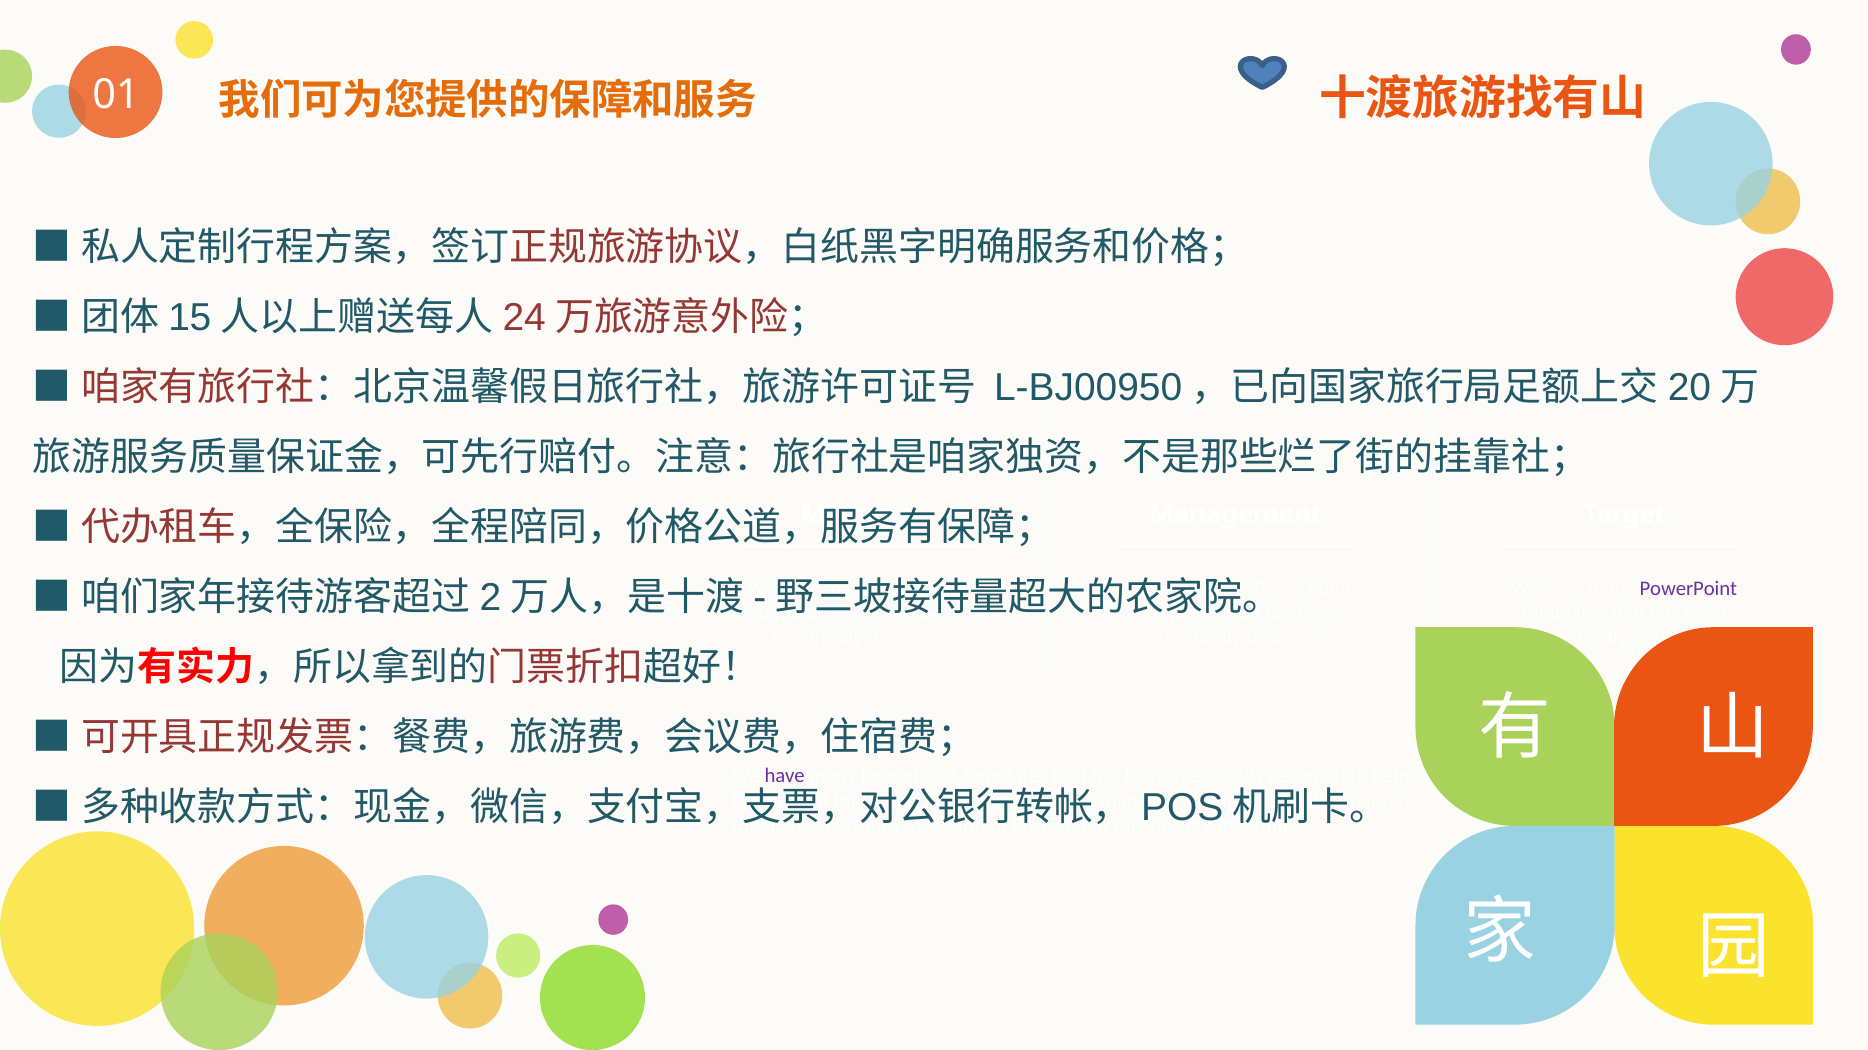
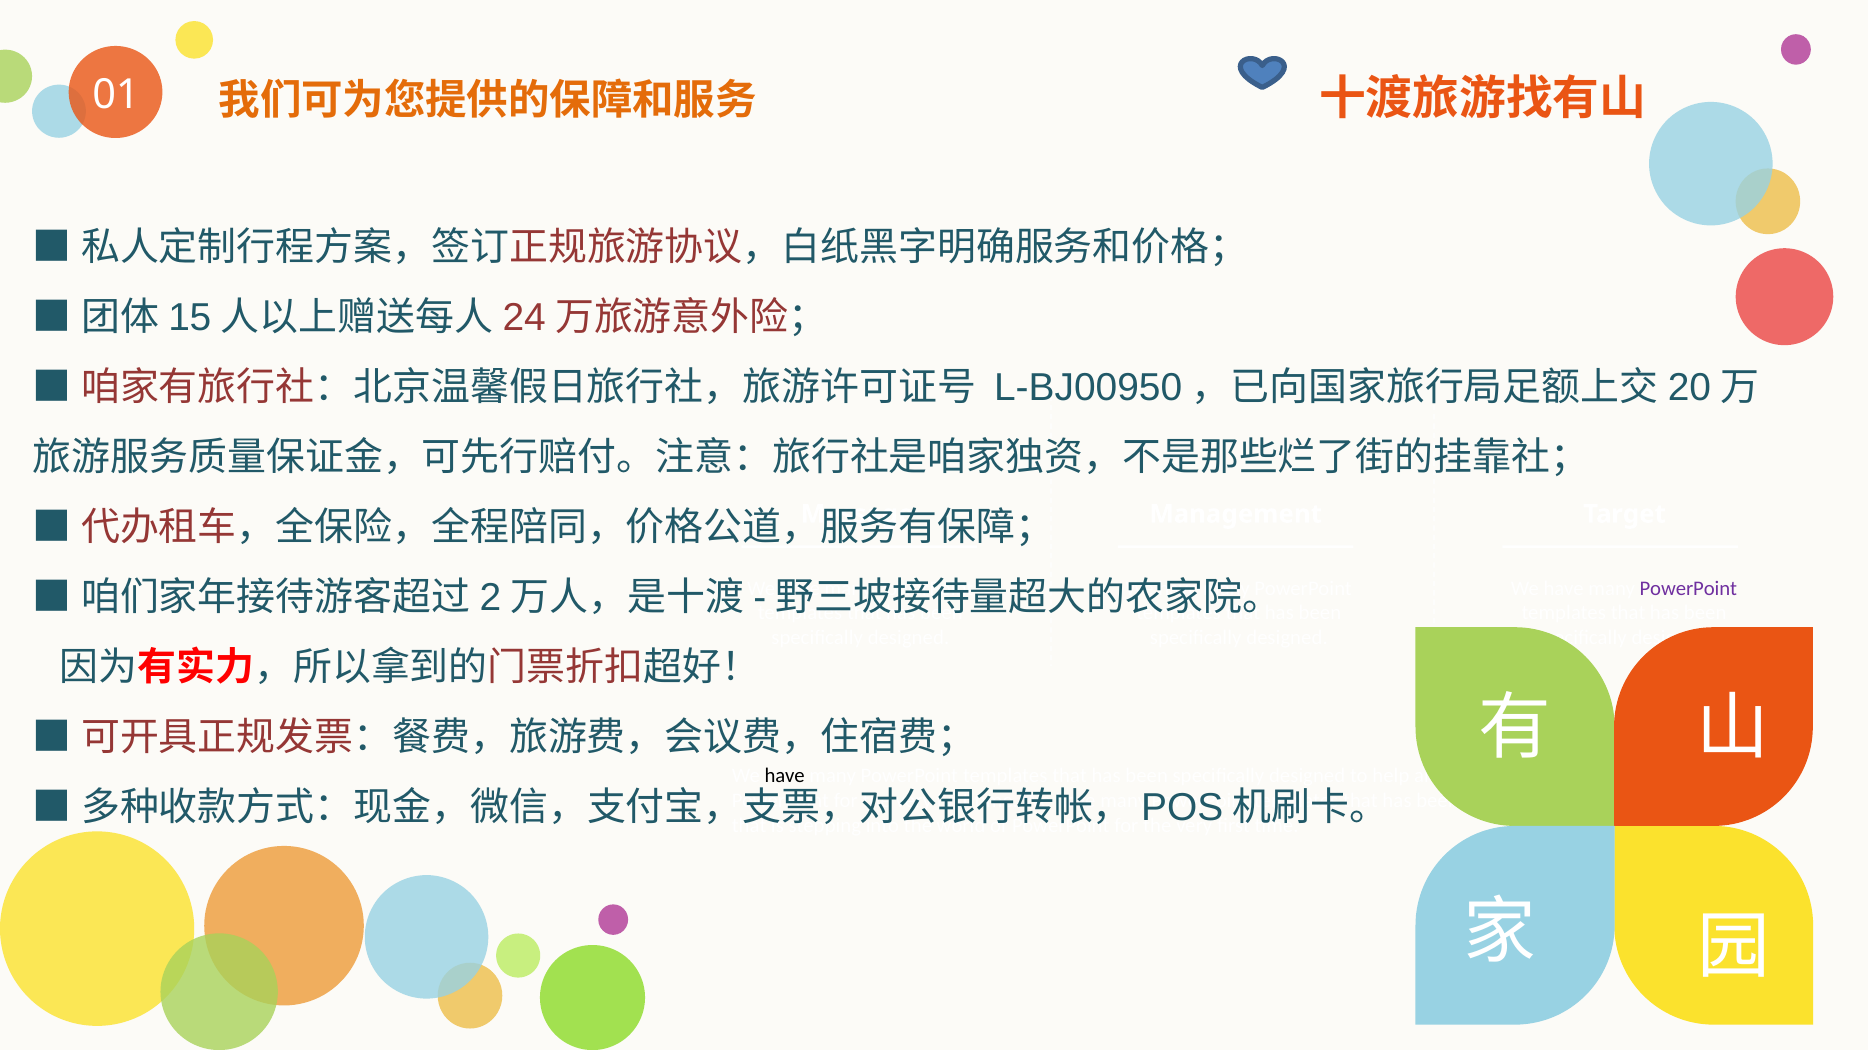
have at (785, 776) colour: purple -> black
